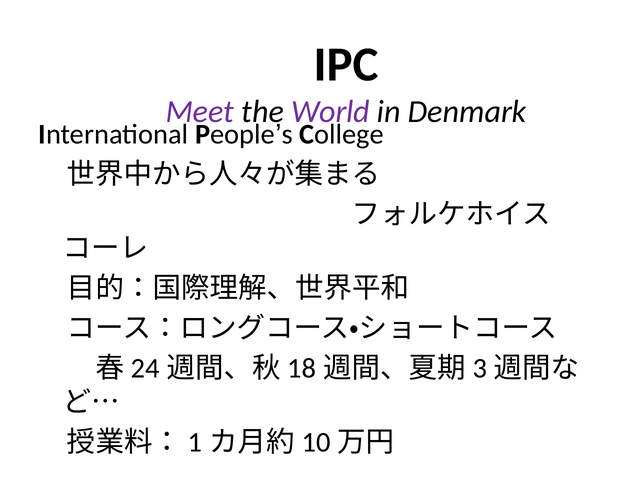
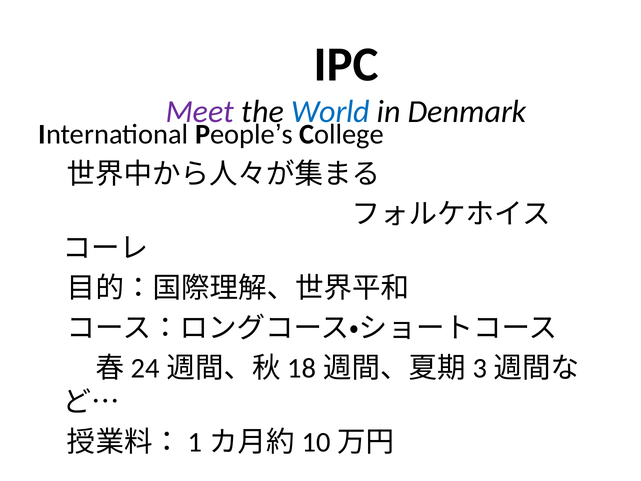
World colour: purple -> blue
